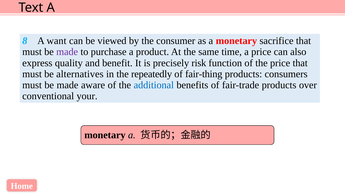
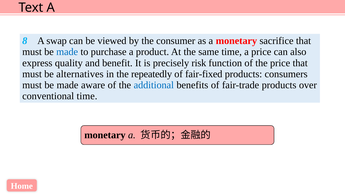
want: want -> swap
made at (67, 52) colour: purple -> blue
fair-thing: fair-thing -> fair-fixed
conventional your: your -> time
